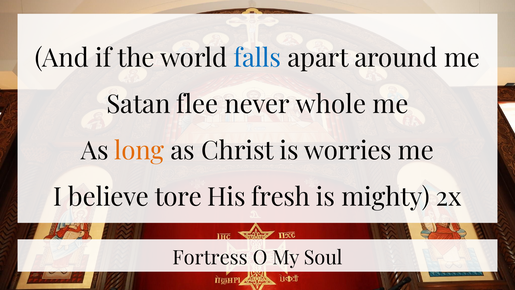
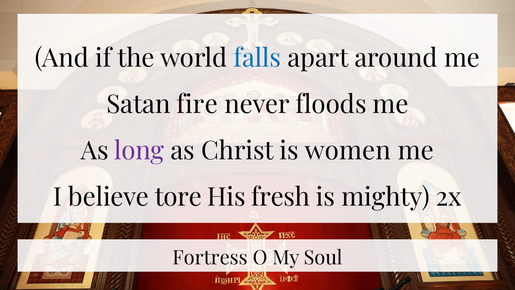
flee: flee -> fire
whole: whole -> floods
long colour: orange -> purple
worries: worries -> women
